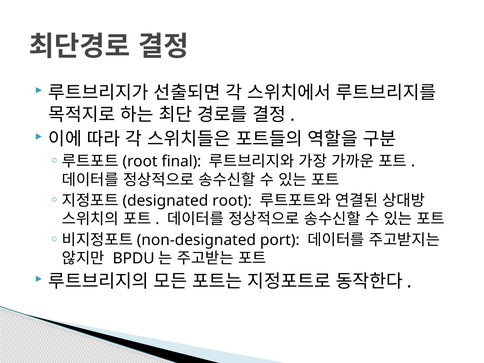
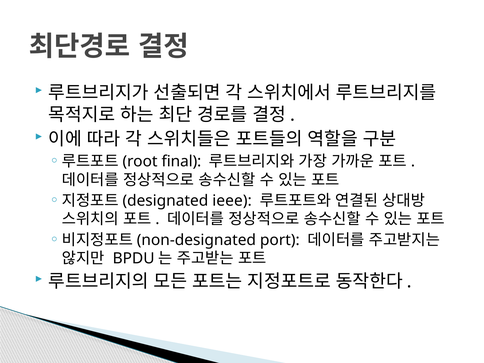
root at (232, 201): root -> ieee
